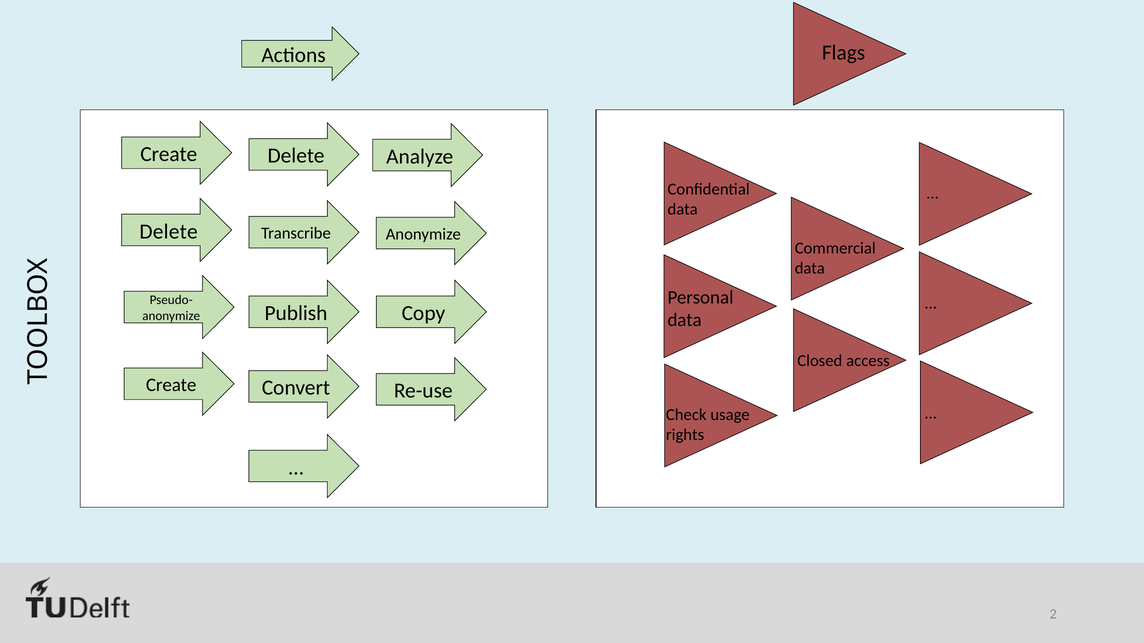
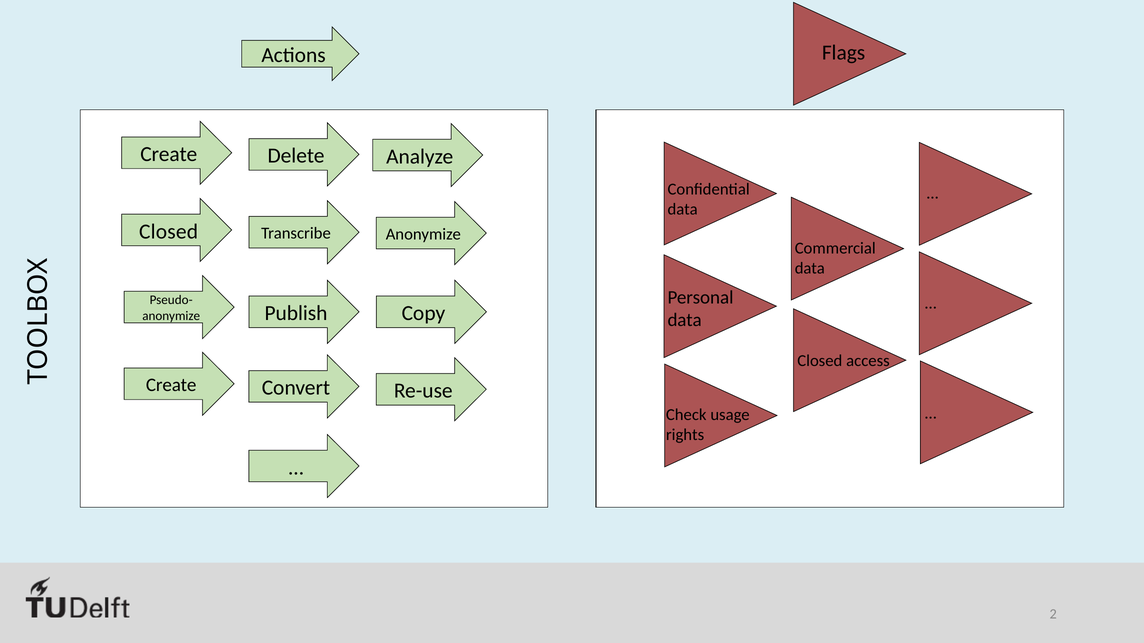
Delete at (169, 232): Delete -> Closed
